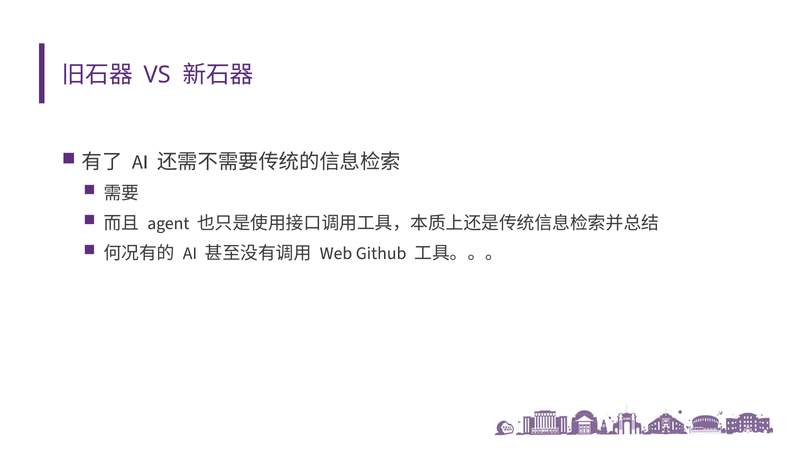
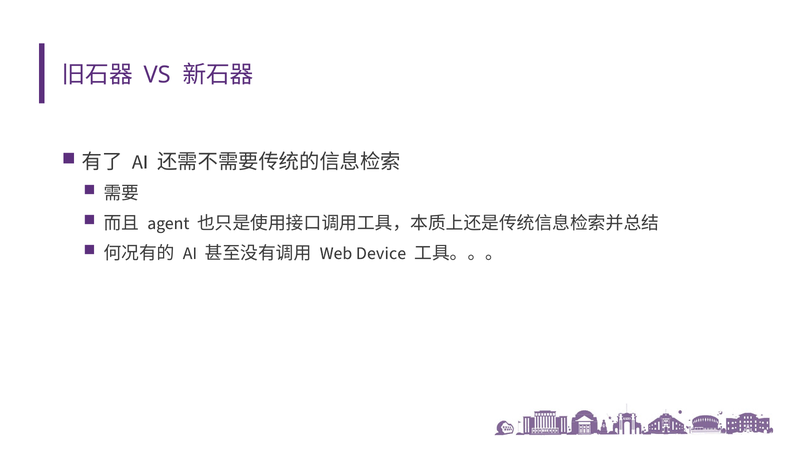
Github: Github -> Device
